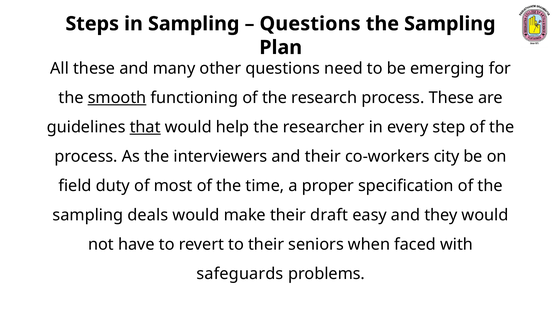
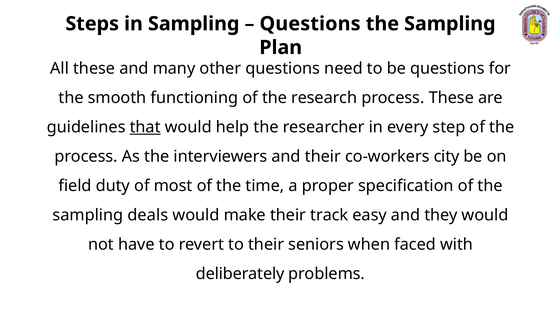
be emerging: emerging -> questions
smooth underline: present -> none
draft: draft -> track
safeguards: safeguards -> deliberately
